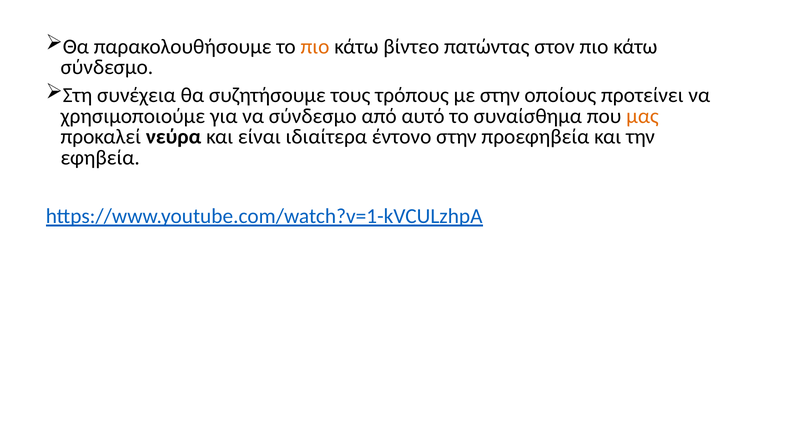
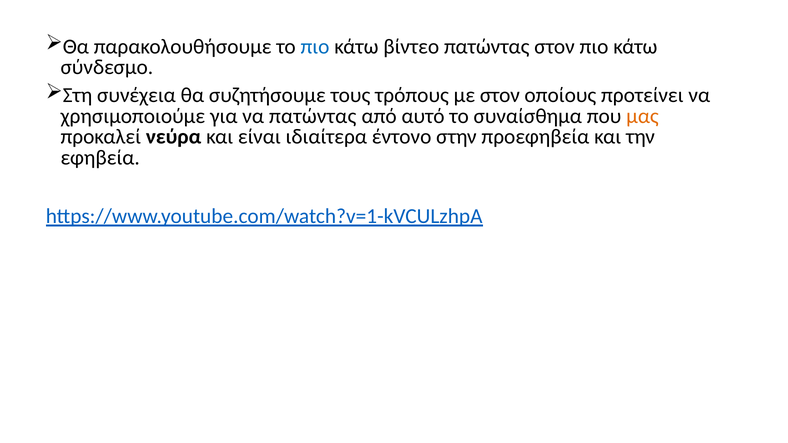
πιο at (315, 47) colour: orange -> blue
με στην: στην -> στον
να σύνδεσμο: σύνδεσμο -> πατώντας
